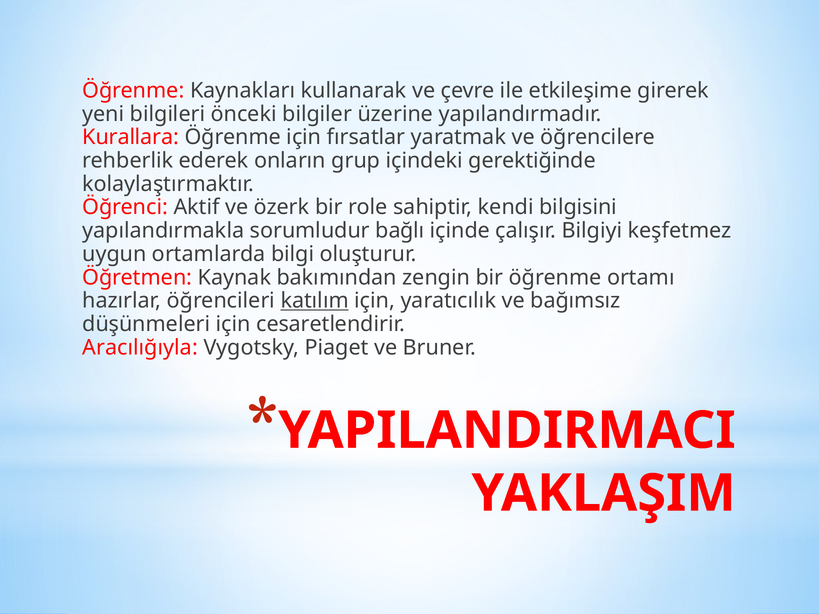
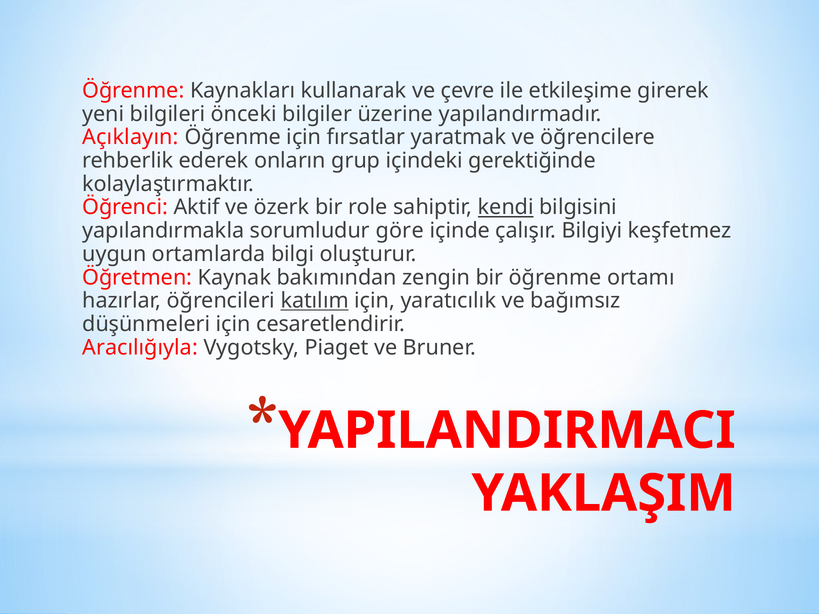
Kurallara: Kurallara -> Açıklayın
kendi underline: none -> present
bağlı: bağlı -> göre
